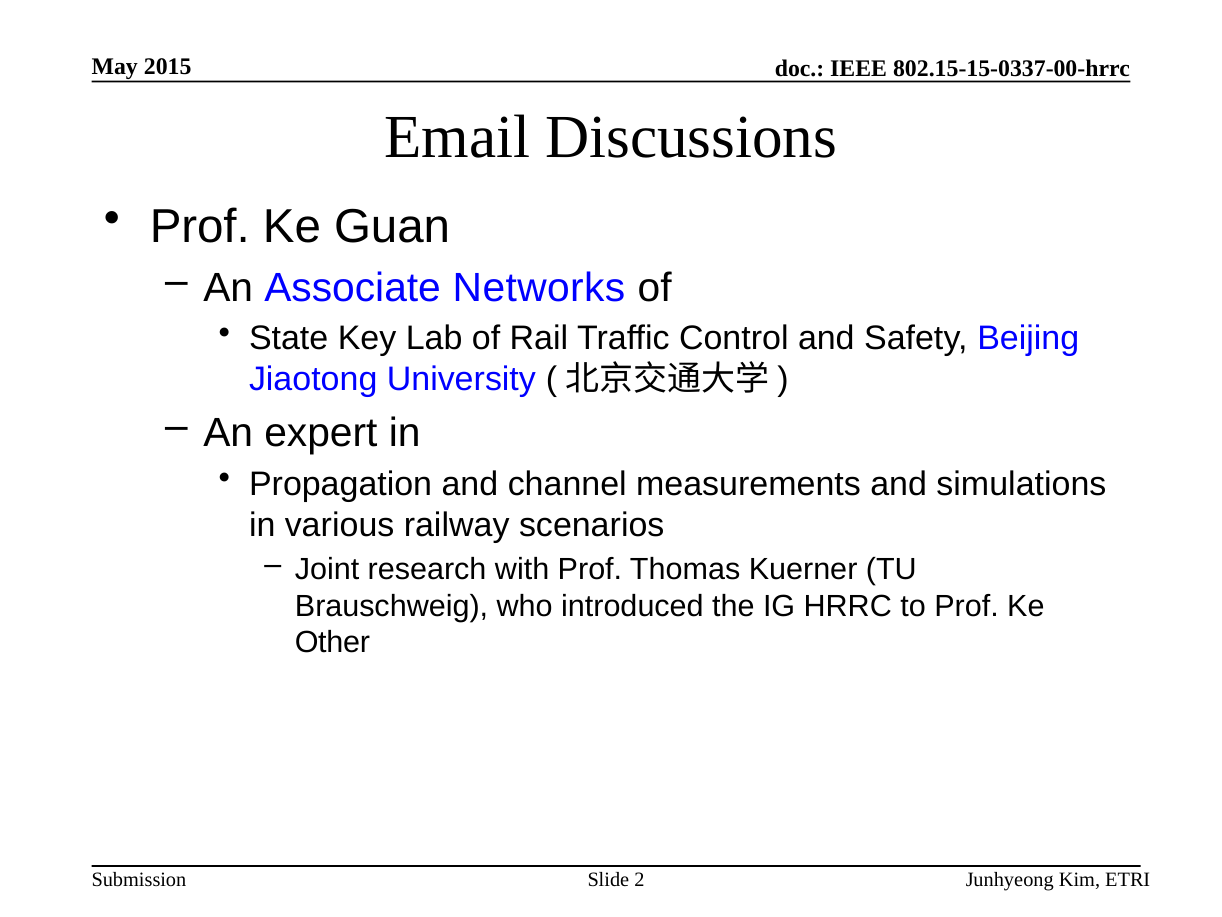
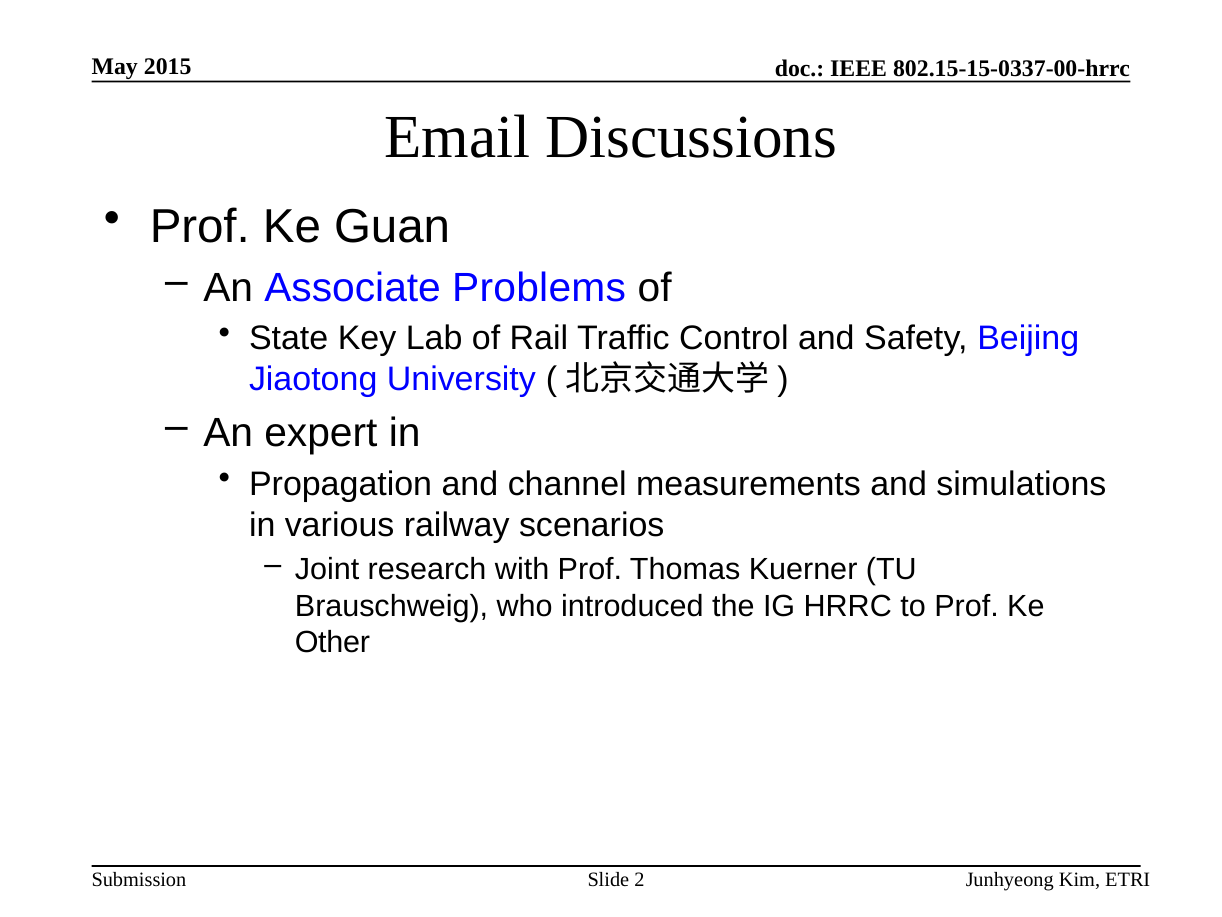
Networks: Networks -> Problems
